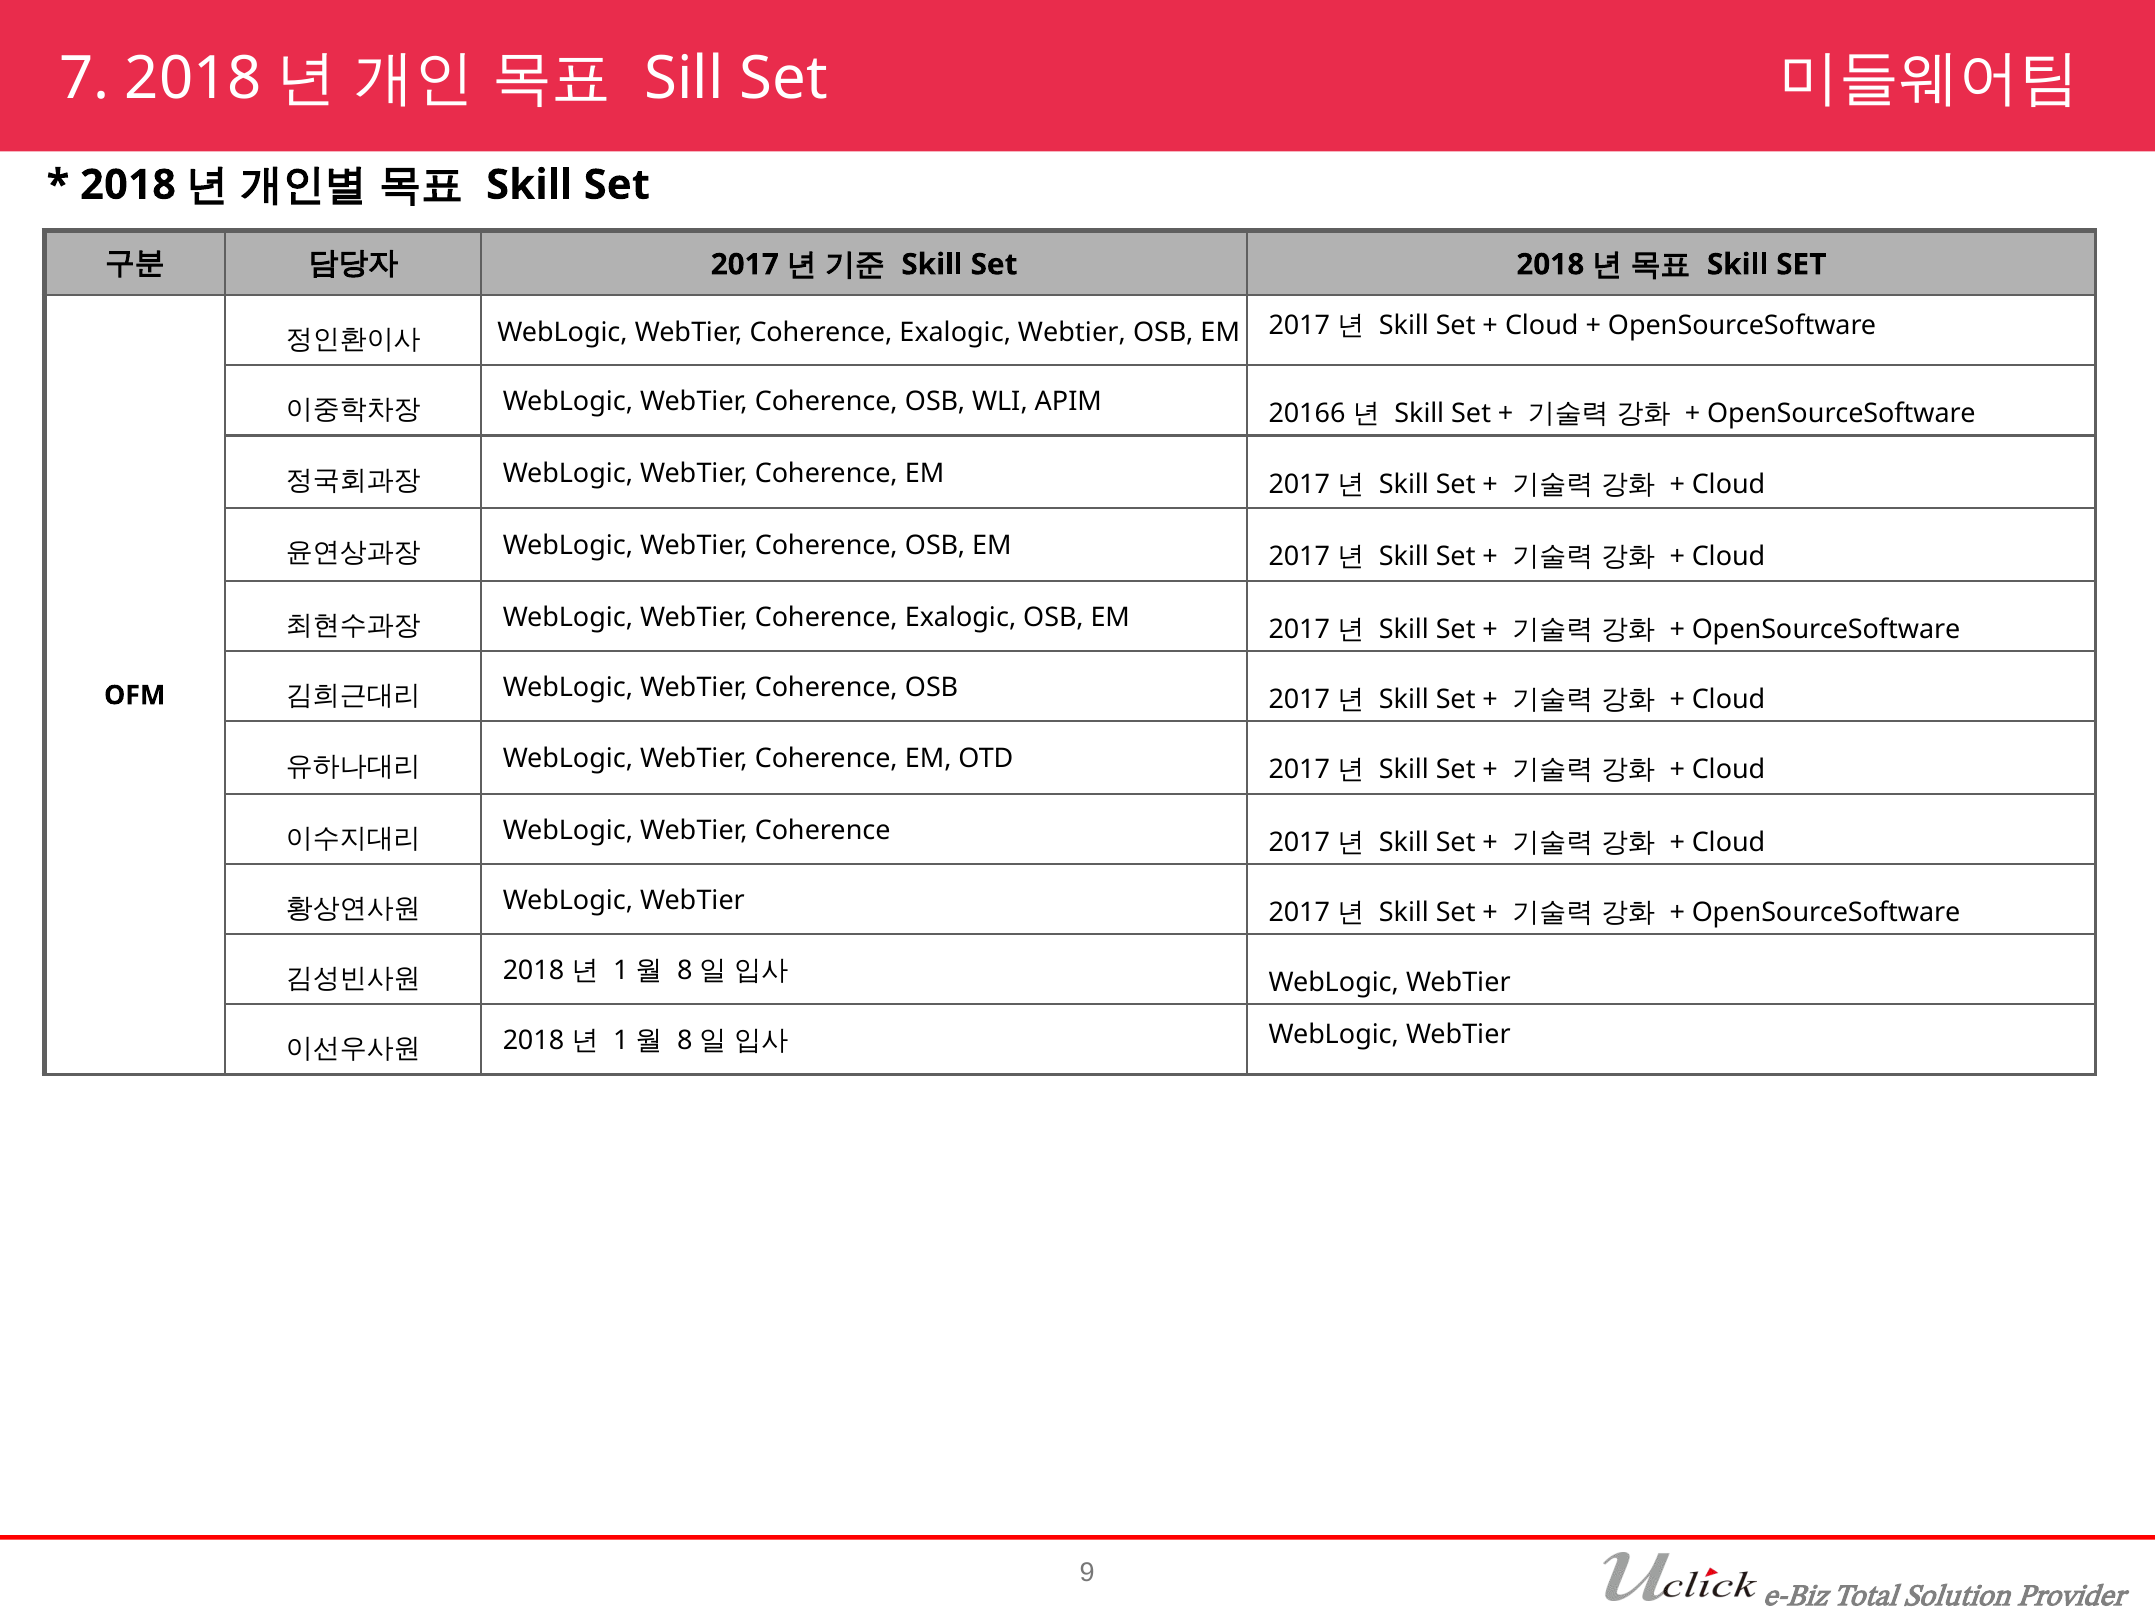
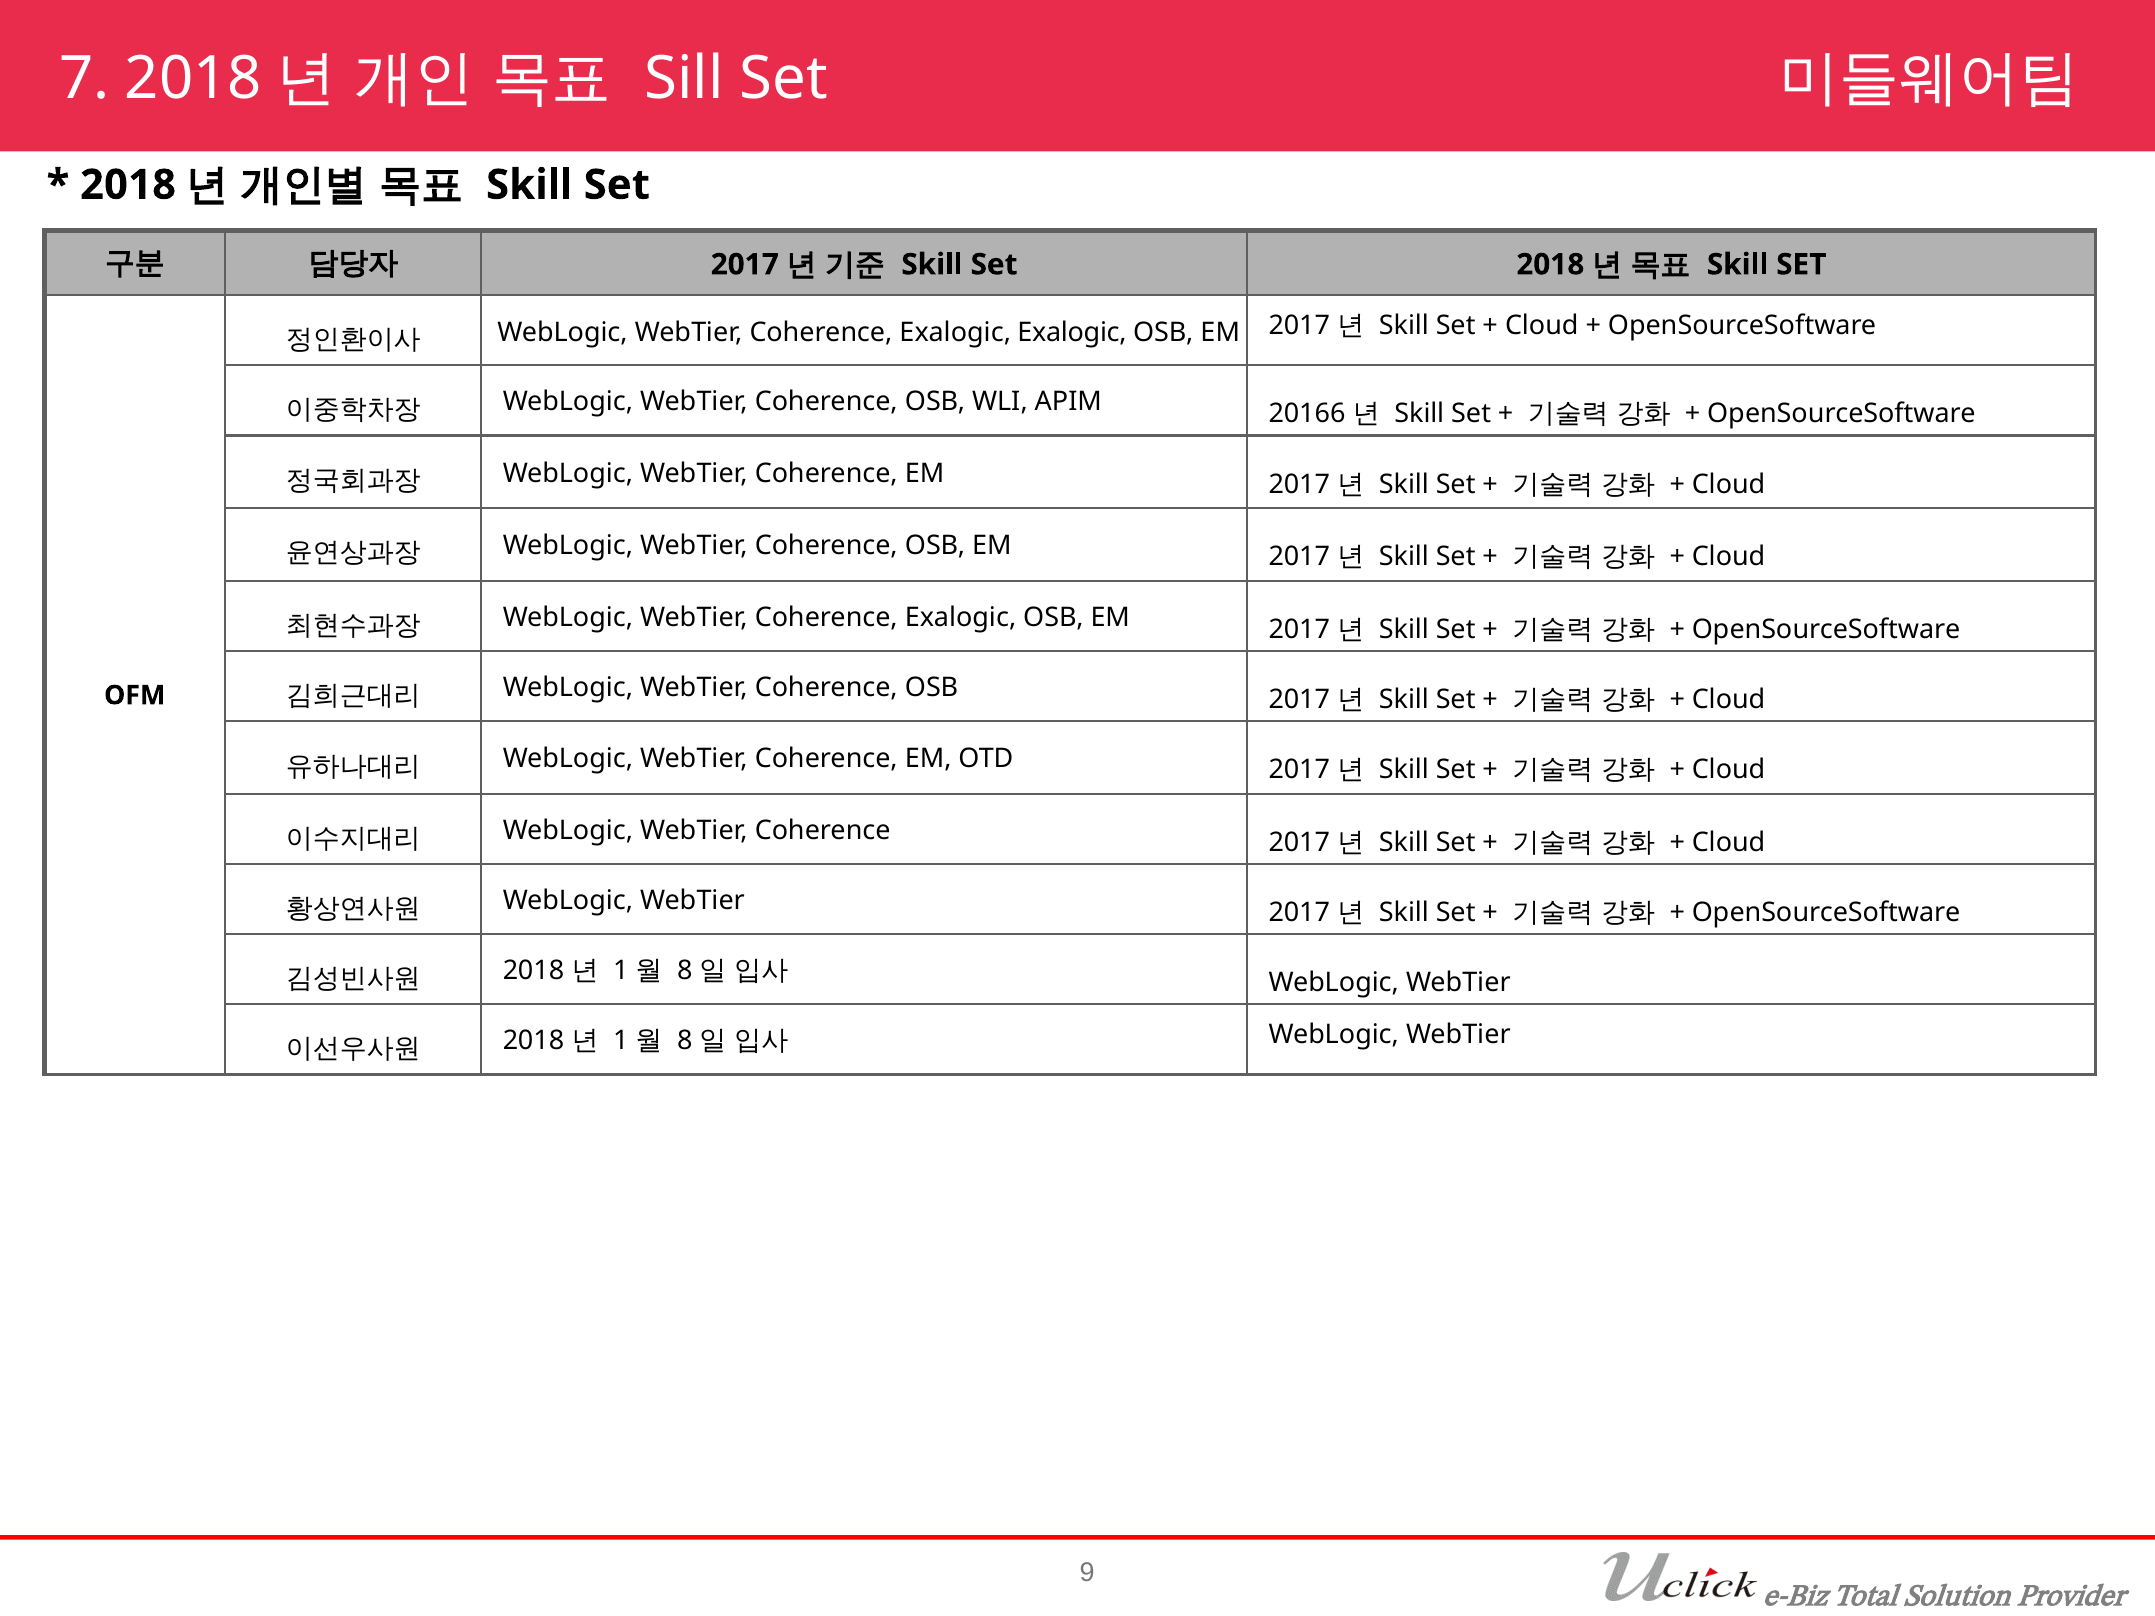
Exalogic Webtier: Webtier -> Exalogic
